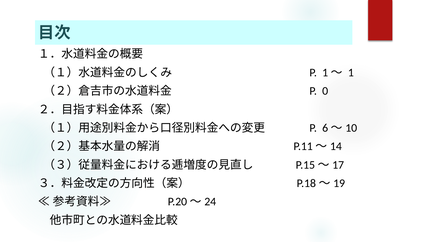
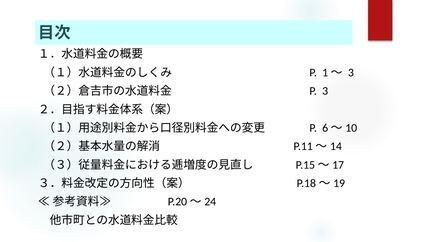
1～ 1: 1 -> 3
P 0: 0 -> 3
